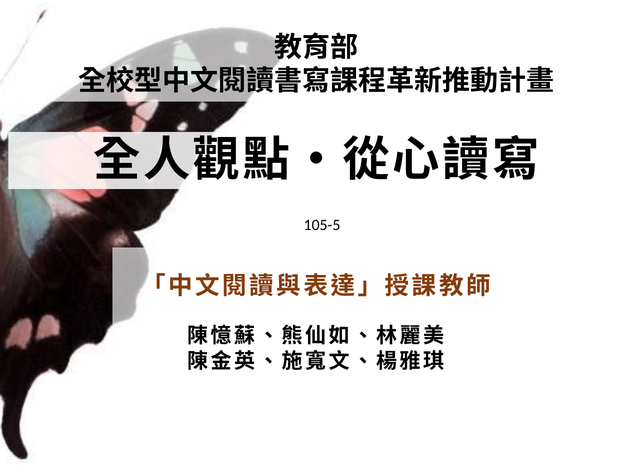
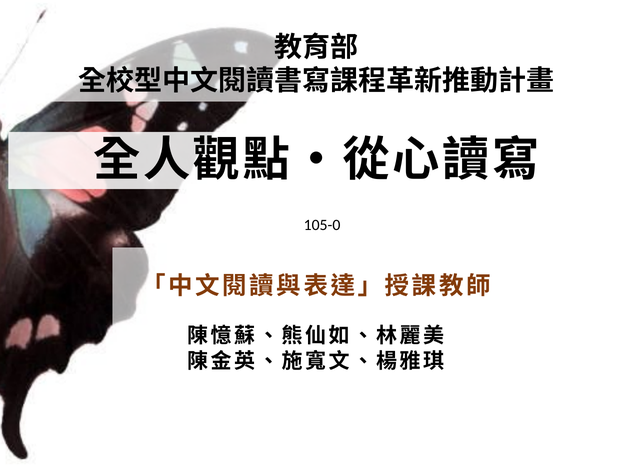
105-5: 105-5 -> 105-0
